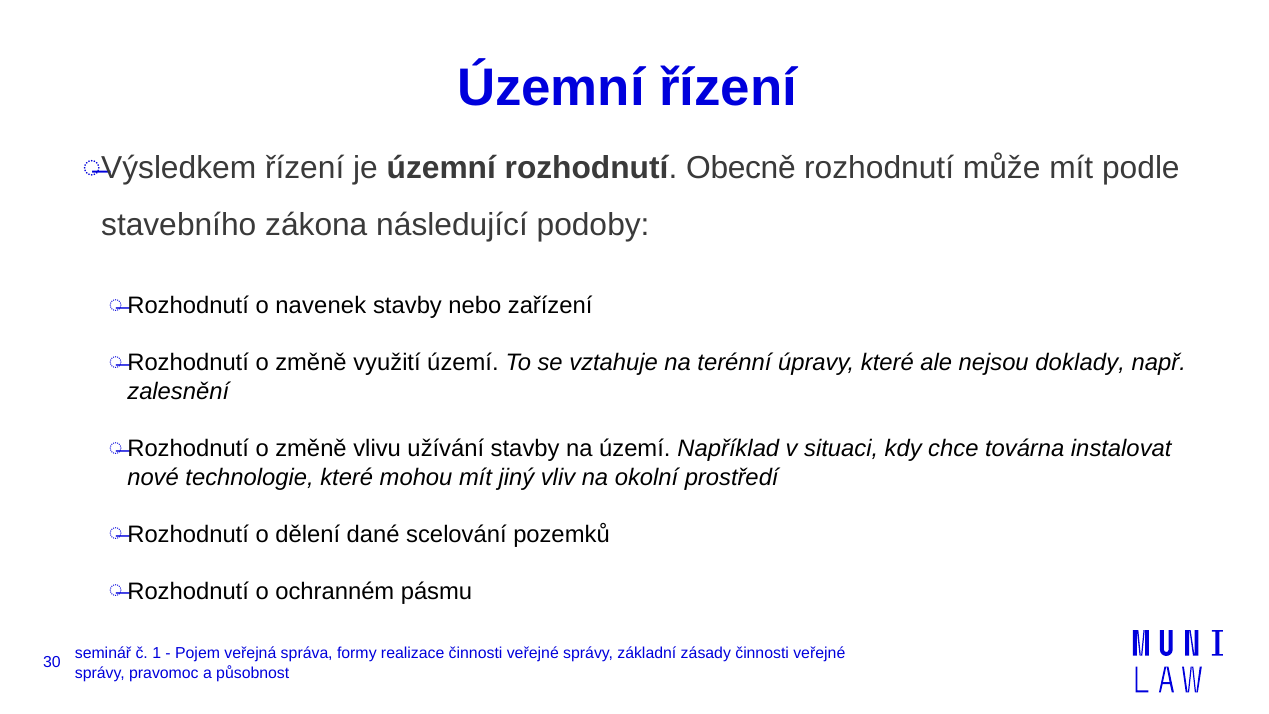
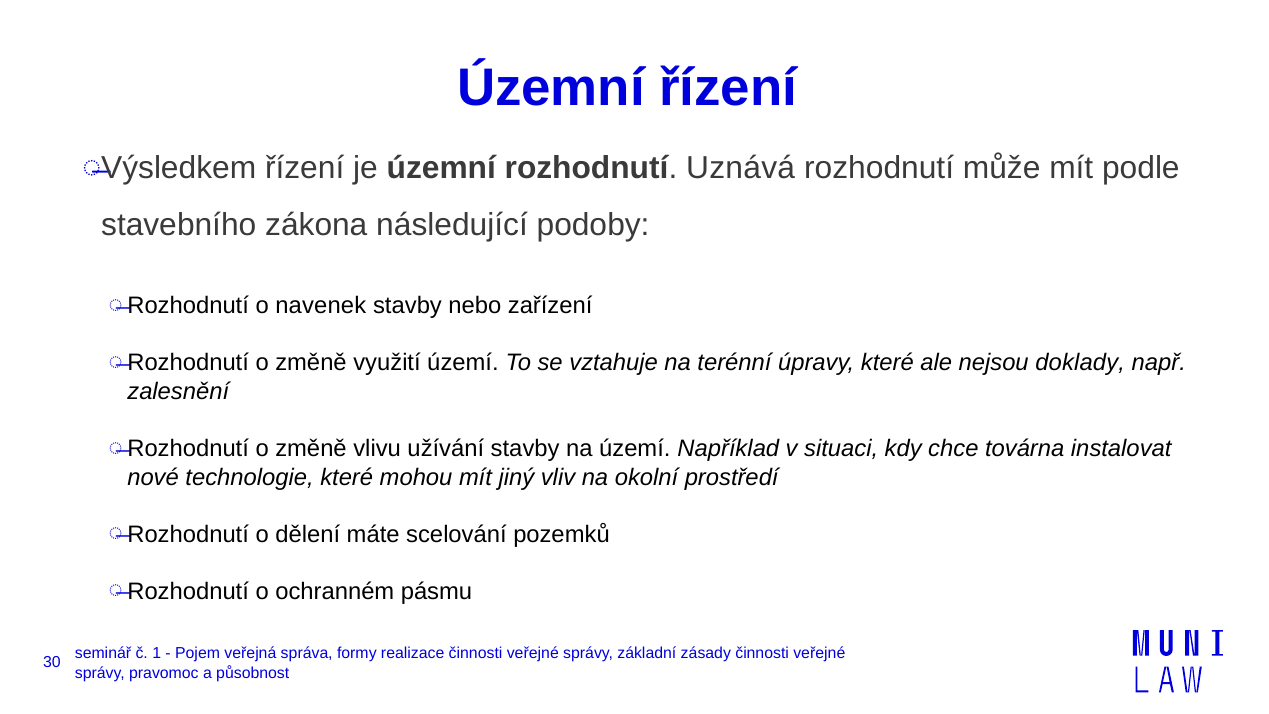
Obecně: Obecně -> Uznává
dané: dané -> máte
